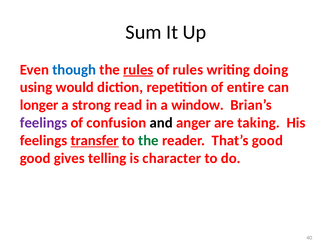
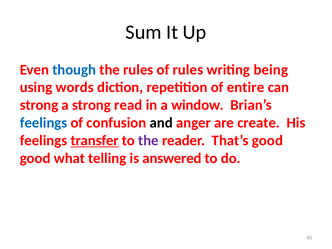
rules at (138, 70) underline: present -> none
doing: doing -> being
would: would -> words
longer at (39, 105): longer -> strong
feelings at (44, 123) colour: purple -> blue
taking: taking -> create
the at (148, 140) colour: green -> purple
gives: gives -> what
character: character -> answered
